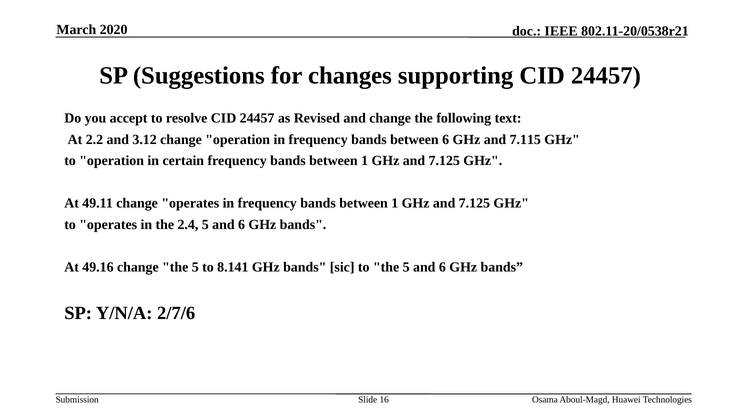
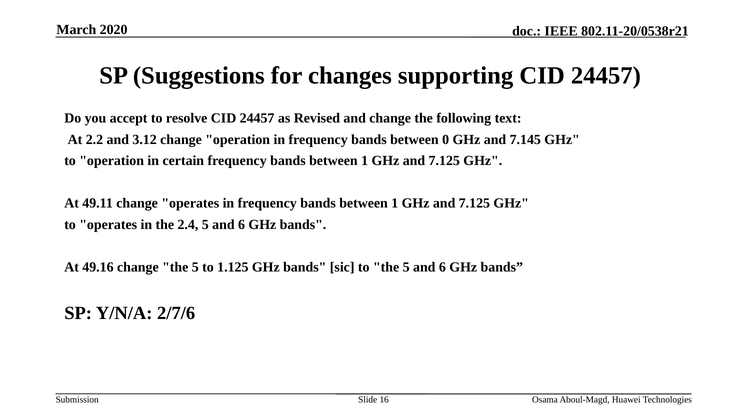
between 6: 6 -> 0
7.115: 7.115 -> 7.145
8.141: 8.141 -> 1.125
